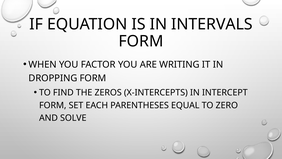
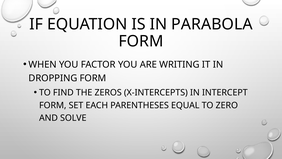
INTERVALS: INTERVALS -> PARABOLA
